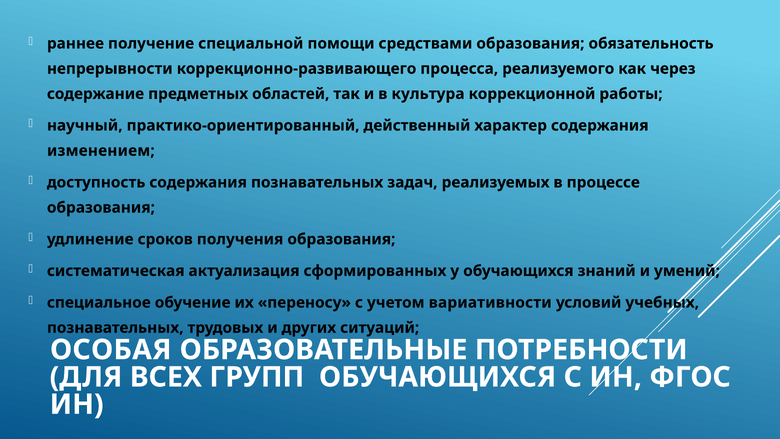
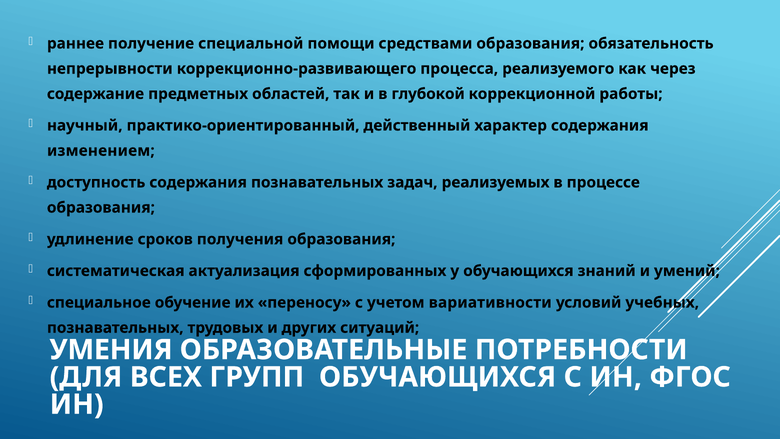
культура: культура -> глубокой
ОСОБАЯ: ОСОБАЯ -> УМЕНИЯ
